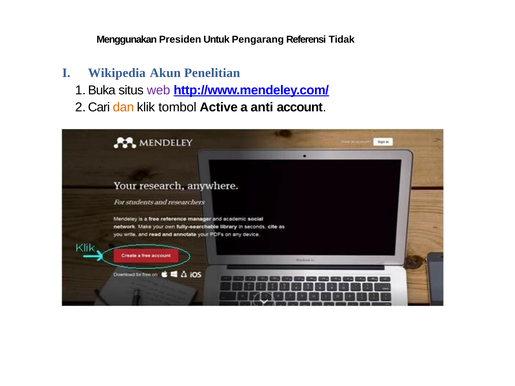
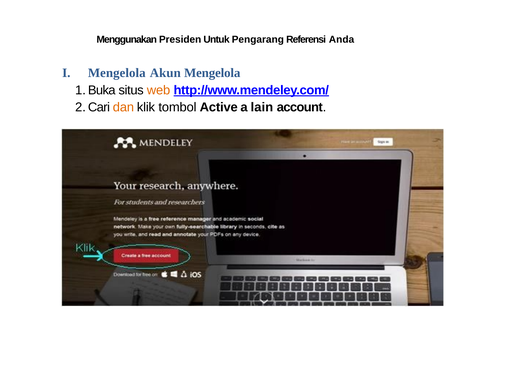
Tidak: Tidak -> Anda
Wikipedia at (117, 73): Wikipedia -> Mengelola
Akun Penelitian: Penelitian -> Mengelola
web colour: purple -> orange
anti: anti -> lain
